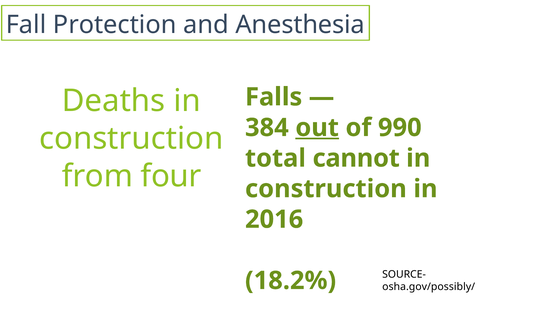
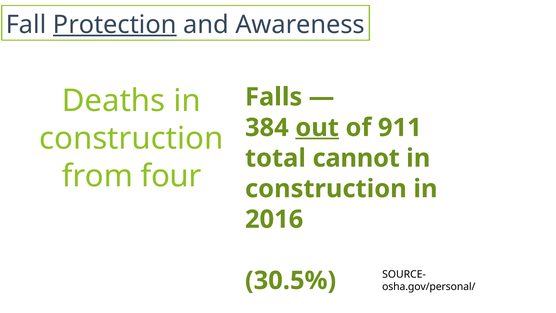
Protection underline: none -> present
Anesthesia: Anesthesia -> Awareness
990: 990 -> 911
18.2%: 18.2% -> 30.5%
osha.gov/possibly/: osha.gov/possibly/ -> osha.gov/personal/
